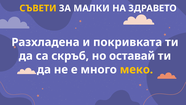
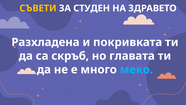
МАЛКИ: МАЛКИ -> СТУДЕН
оставай: оставай -> главата
меко colour: yellow -> light blue
